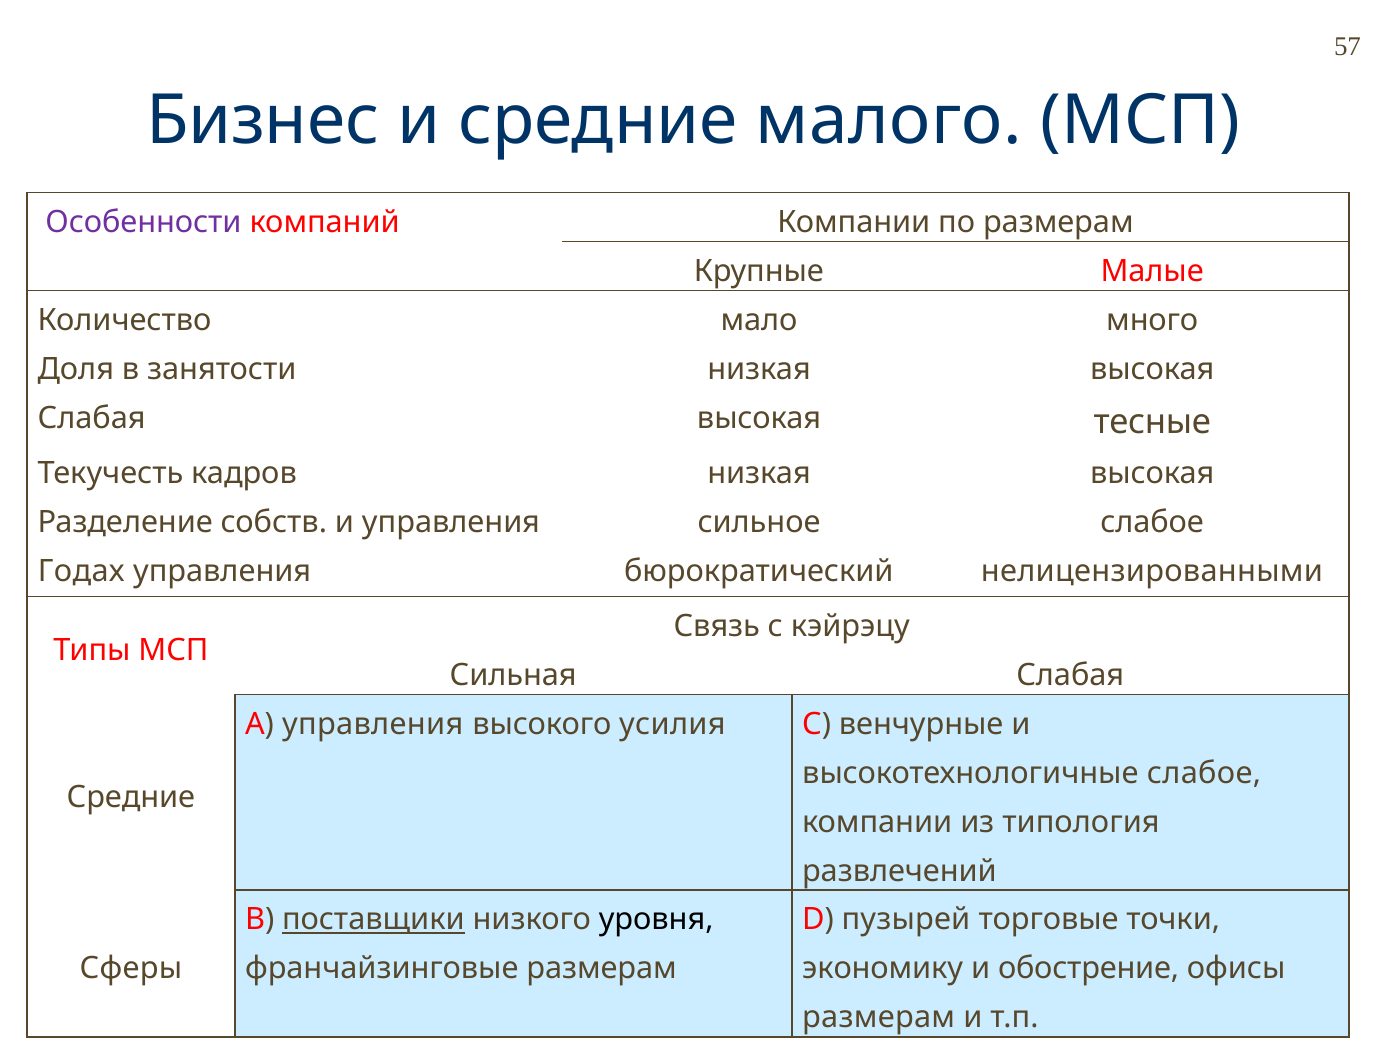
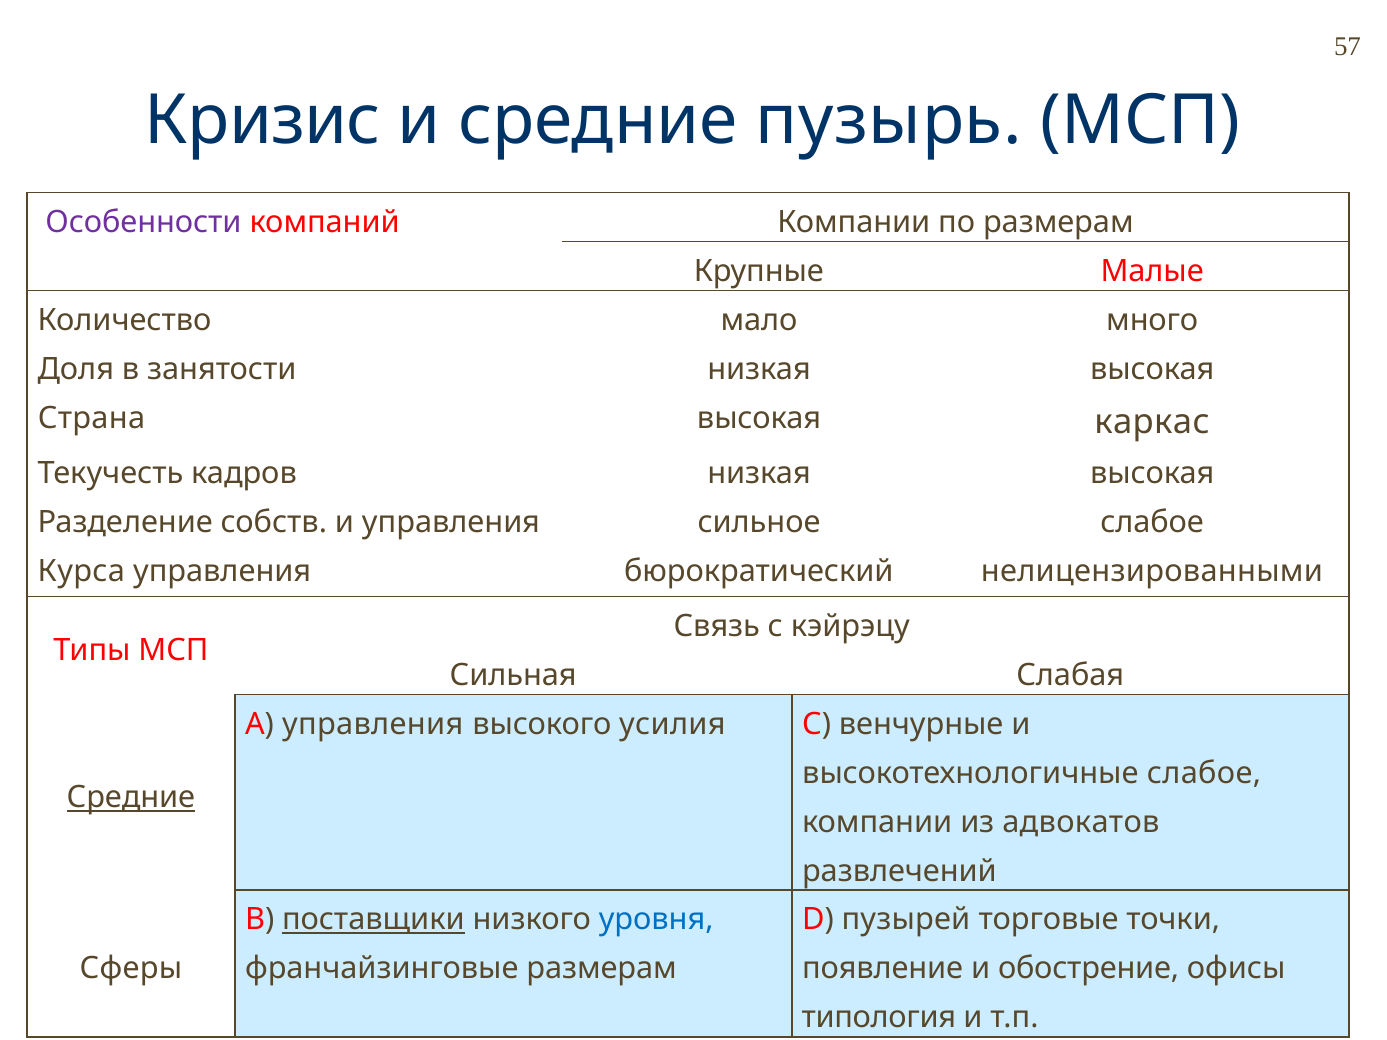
Бизнес: Бизнес -> Кризис
малого: малого -> пузырь
Слабая at (92, 418): Слабая -> Страна
тесные: тесные -> каркас
Годах: Годах -> Курса
Средние at (131, 798) underline: none -> present
типология: типология -> адвокатов
уровня colour: black -> blue
экономику: экономику -> появление
размерам at (879, 1018): размерам -> типология
